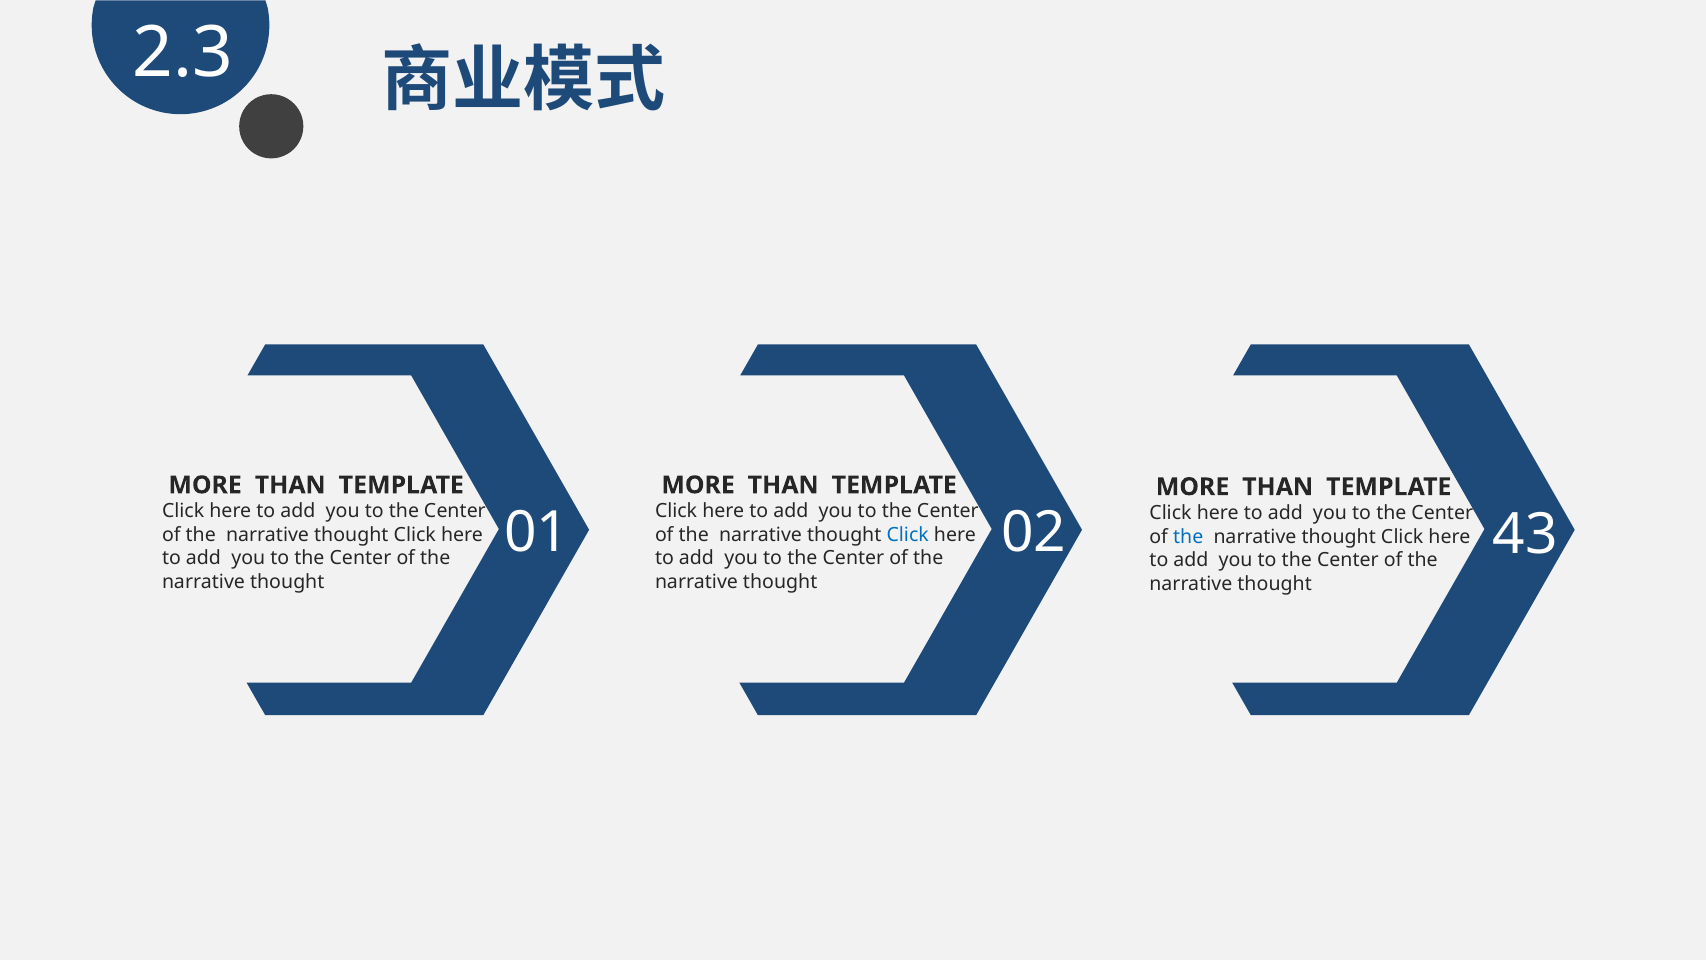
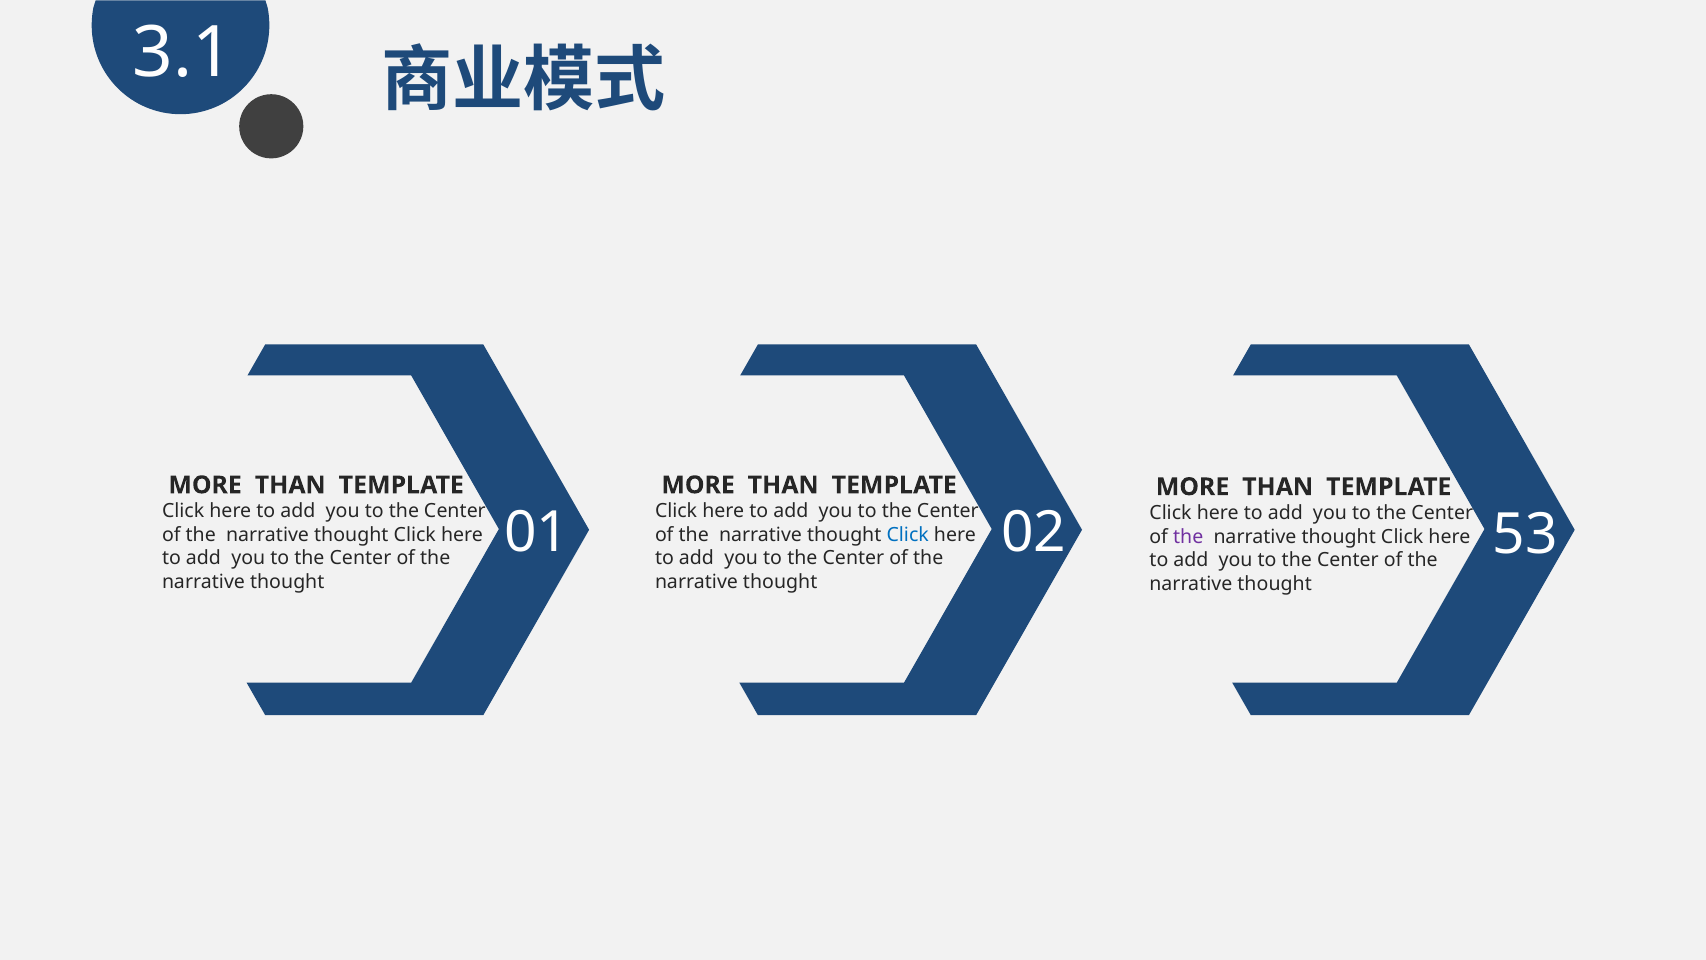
2.3: 2.3 -> 3.1
43: 43 -> 53
the at (1188, 537) colour: blue -> purple
